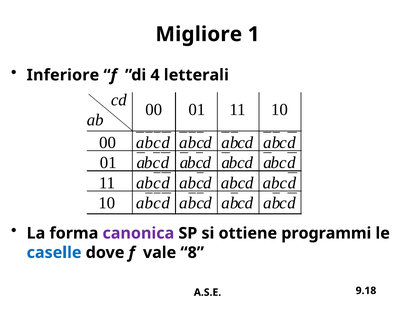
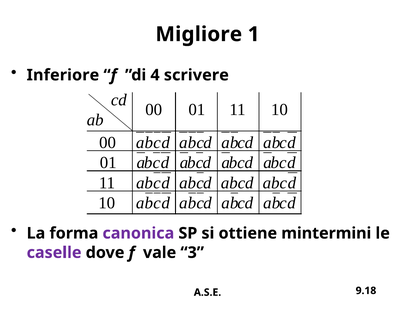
letterali: letterali -> scrivere
programmi: programmi -> mintermini
caselle colour: blue -> purple
8: 8 -> 3
